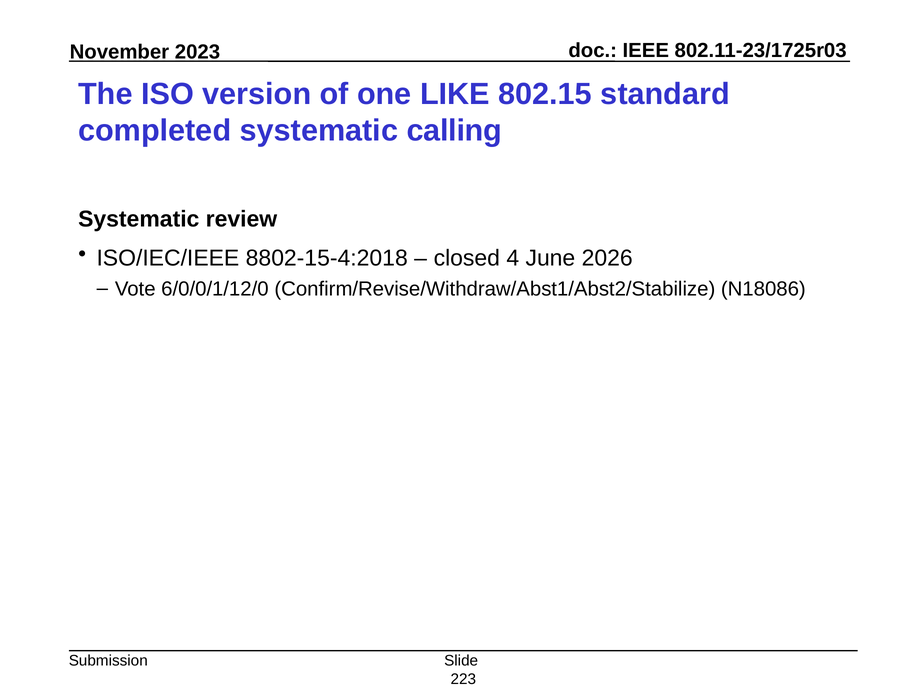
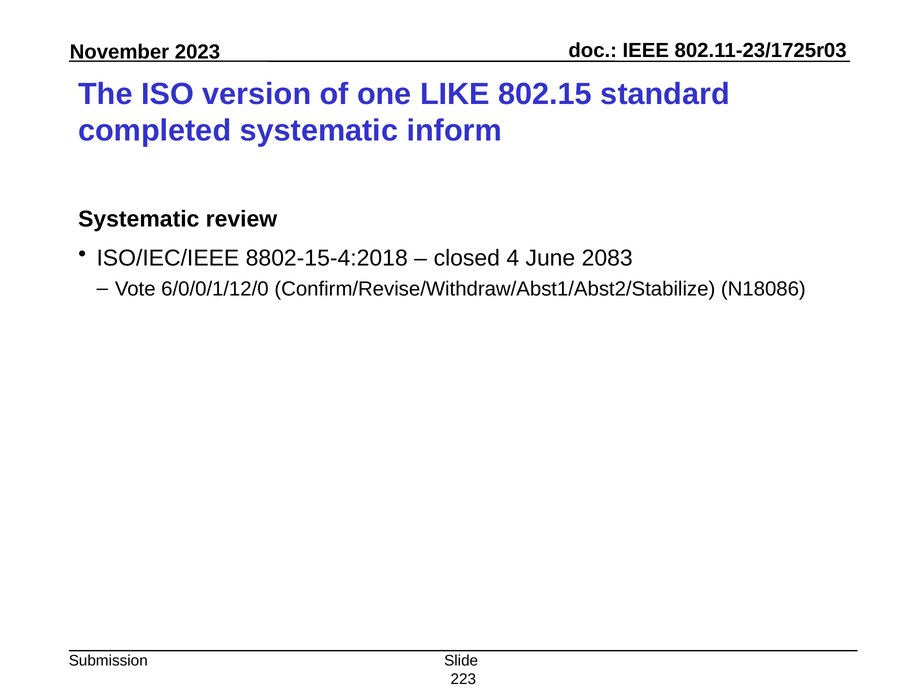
calling: calling -> inform
2026: 2026 -> 2083
